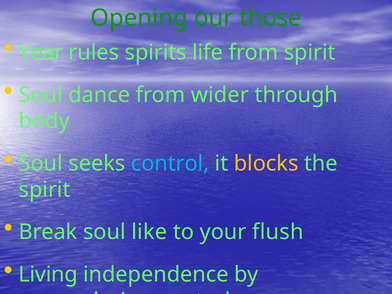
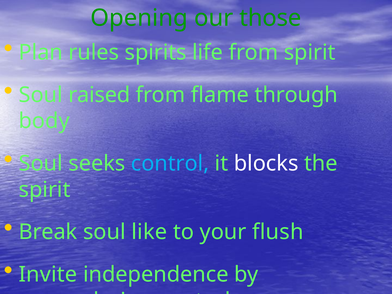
Year: Year -> Plan
dance: dance -> raised
wider: wider -> flame
blocks colour: yellow -> white
Living: Living -> Invite
